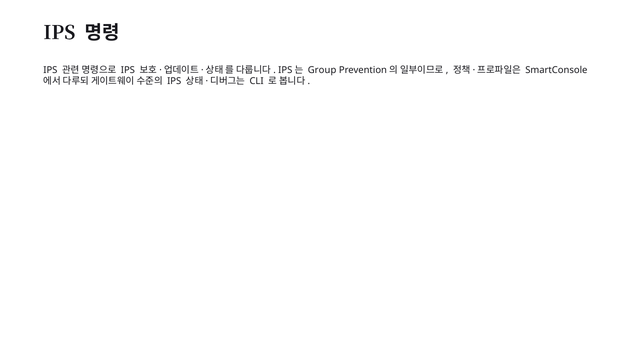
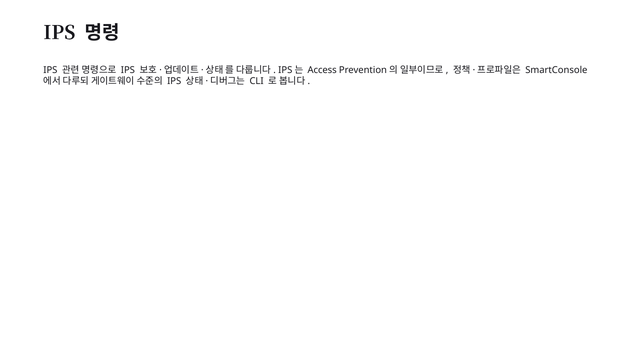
Group: Group -> Access
